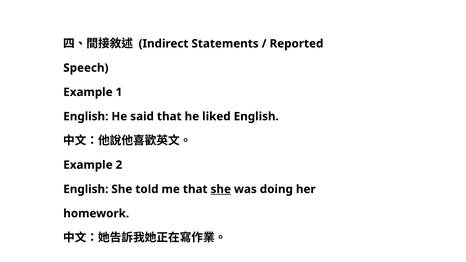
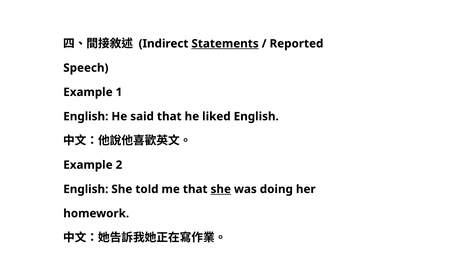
Statements underline: none -> present
